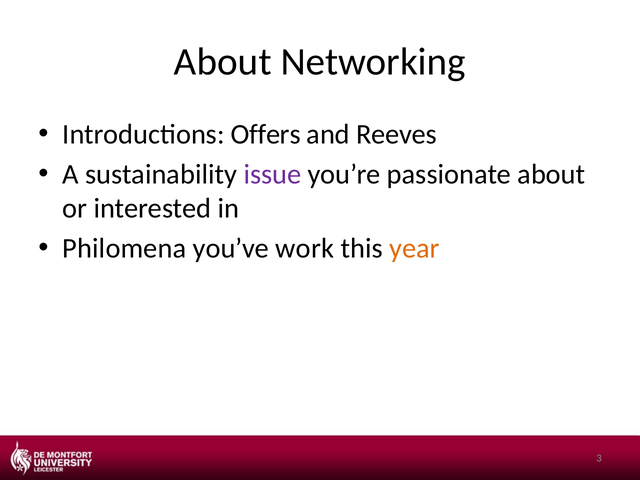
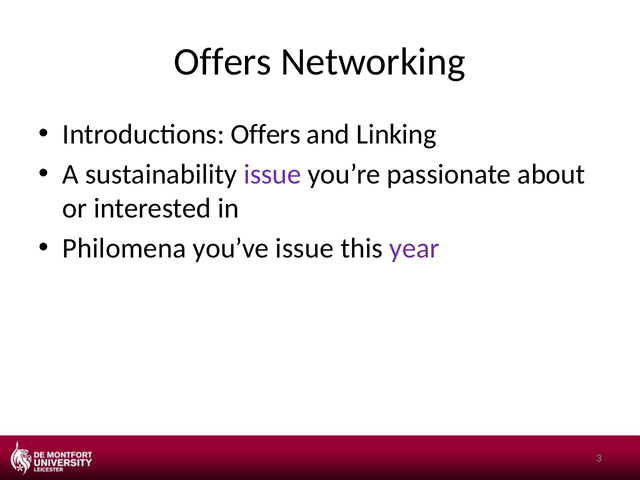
About at (223, 62): About -> Offers
Reeves: Reeves -> Linking
you’ve work: work -> issue
year colour: orange -> purple
